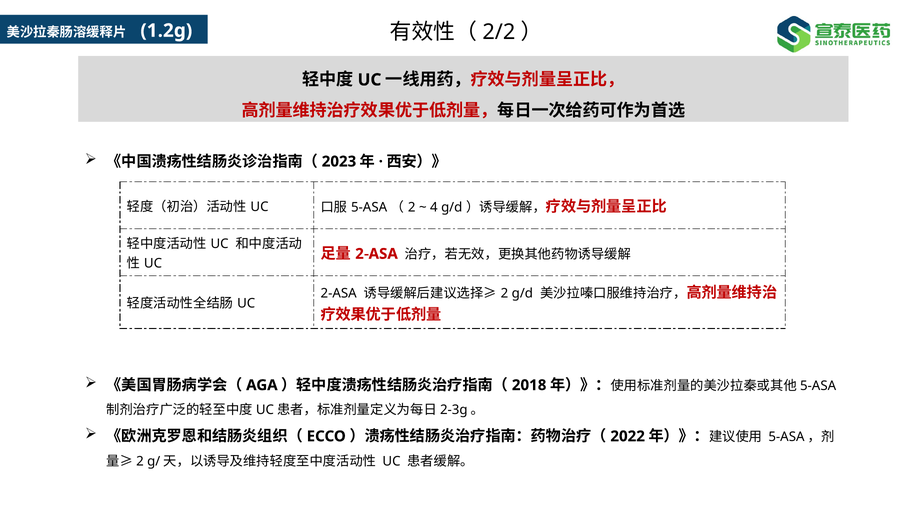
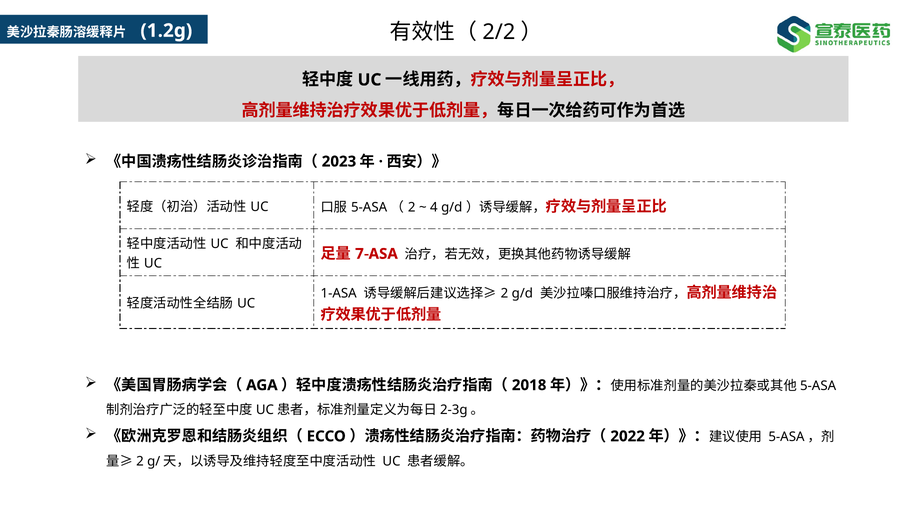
2⁃ASA at (377, 254): 2⁃ASA -> 7⁃ASA
2⁃ASA at (339, 293): 2⁃ASA -> 1⁃ASA
